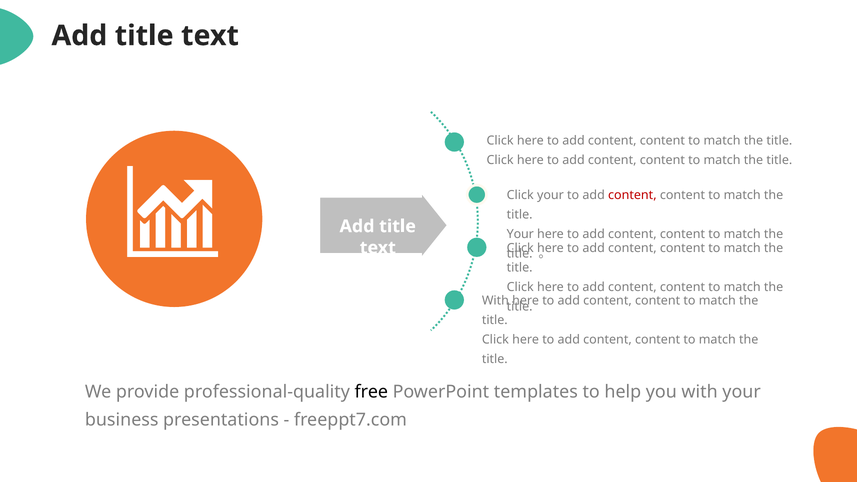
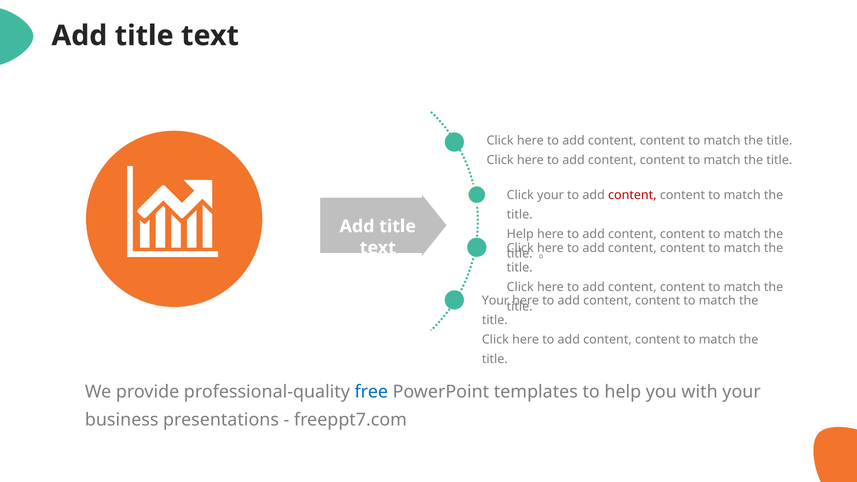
Your at (520, 234): Your -> Help
With at (495, 301): With -> Your
free colour: black -> blue
